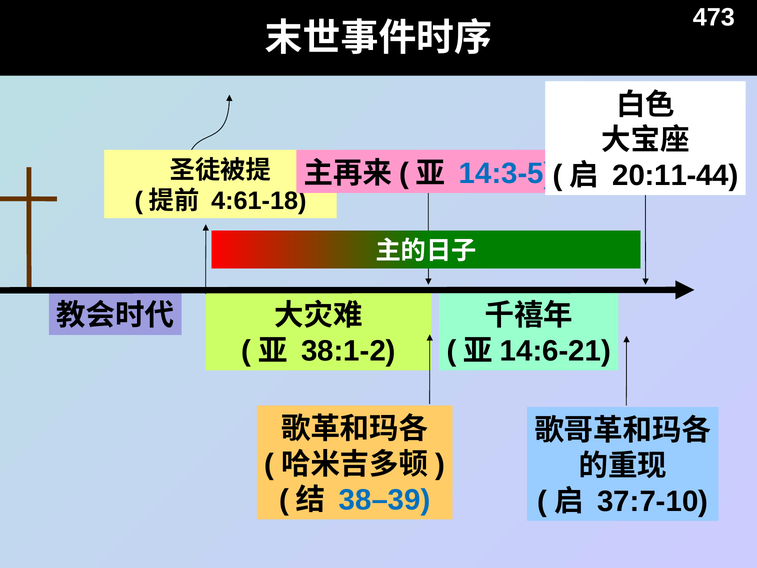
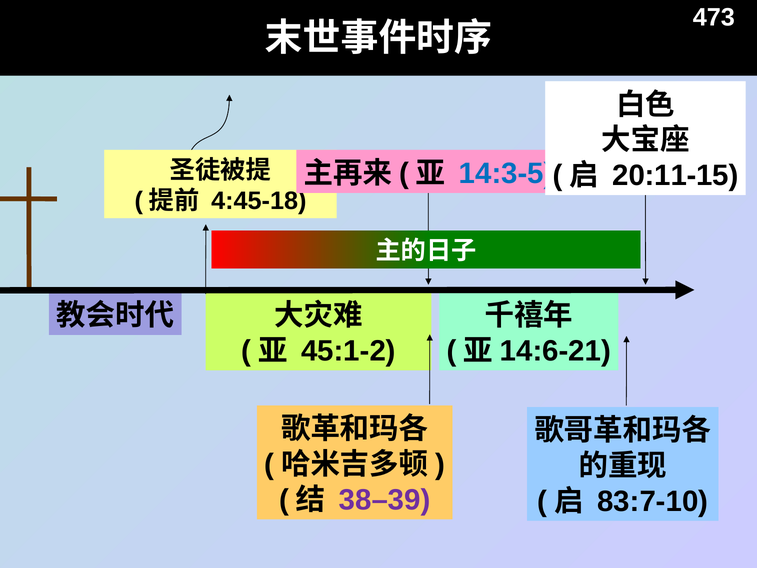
20:11-44: 20:11-44 -> 20:11-15
4:61-18: 4:61-18 -> 4:45-18
38:1-2: 38:1-2 -> 45:1-2
38–39 colour: blue -> purple
37:7-10: 37:7-10 -> 83:7-10
